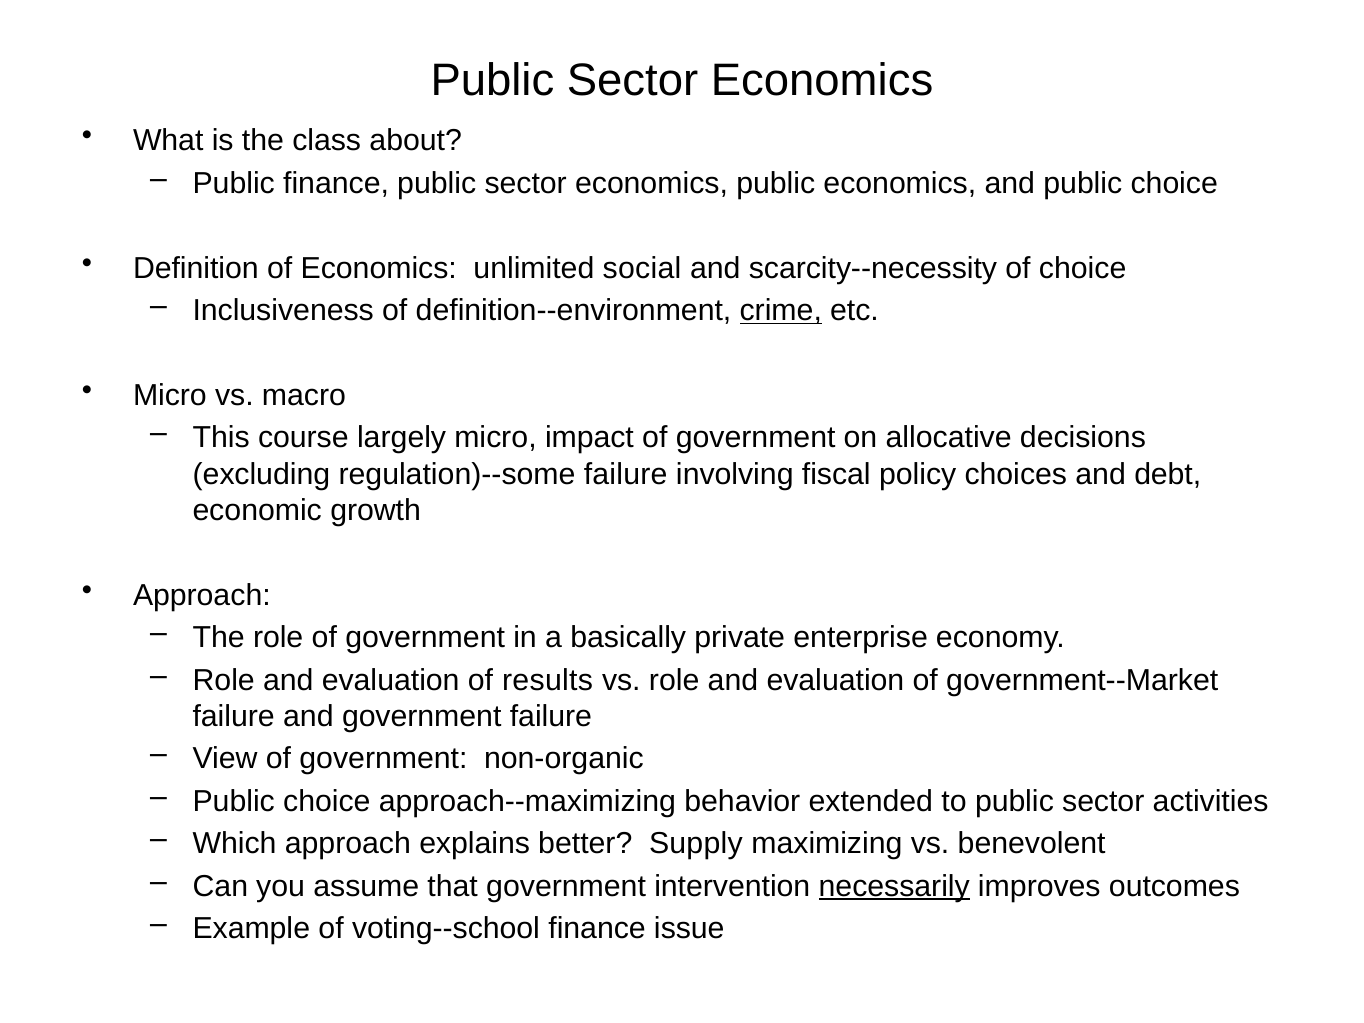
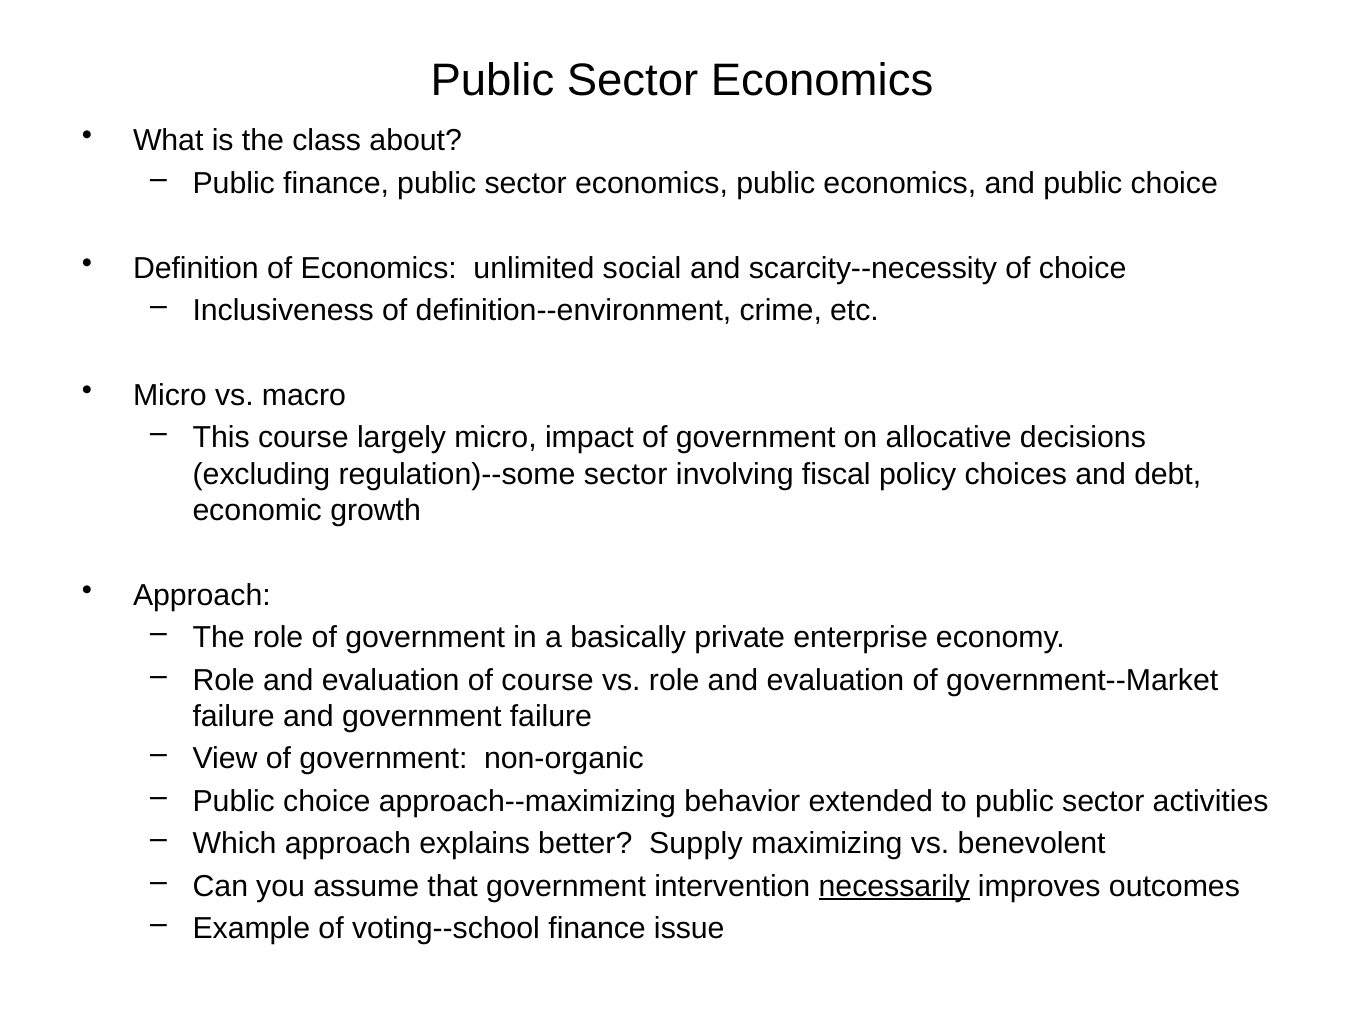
crime underline: present -> none
regulation)--some failure: failure -> sector
of results: results -> course
